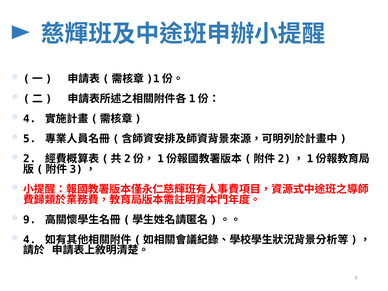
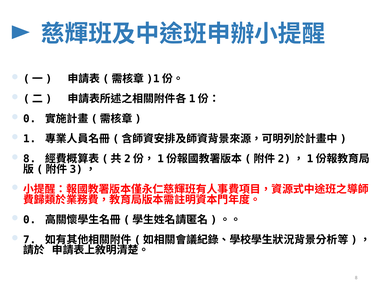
4 at (30, 119): 4 -> 0
5: 5 -> 1
2 at (30, 159): 2 -> 8
9 at (30, 220): 9 -> 0
4 at (30, 240): 4 -> 7
